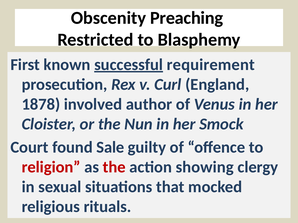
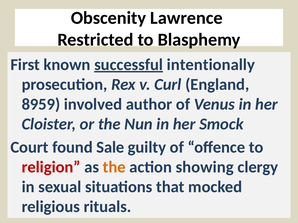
Preaching: Preaching -> Lawrence
requirement: requirement -> intentionally
1878: 1878 -> 8959
the at (114, 167) colour: red -> orange
